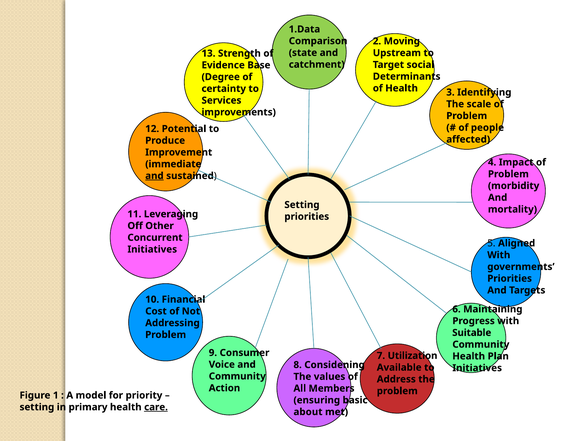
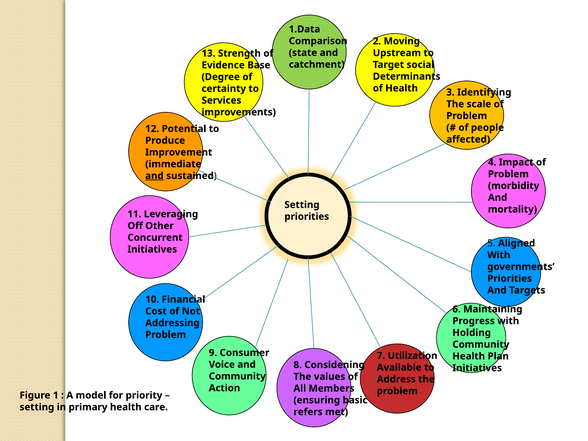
Suitable: Suitable -> Holding
care underline: present -> none
about: about -> refers
